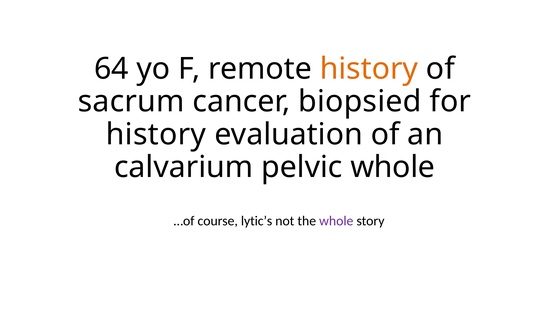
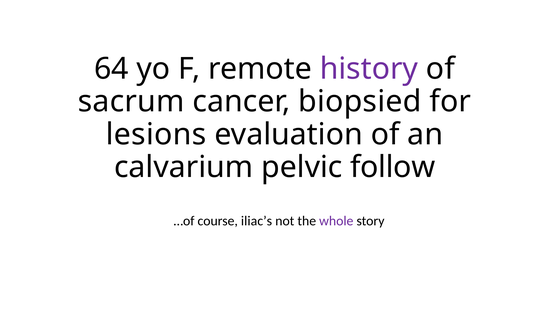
history at (369, 69) colour: orange -> purple
history at (156, 134): history -> lesions
pelvic whole: whole -> follow
lytic’s: lytic’s -> iliac’s
